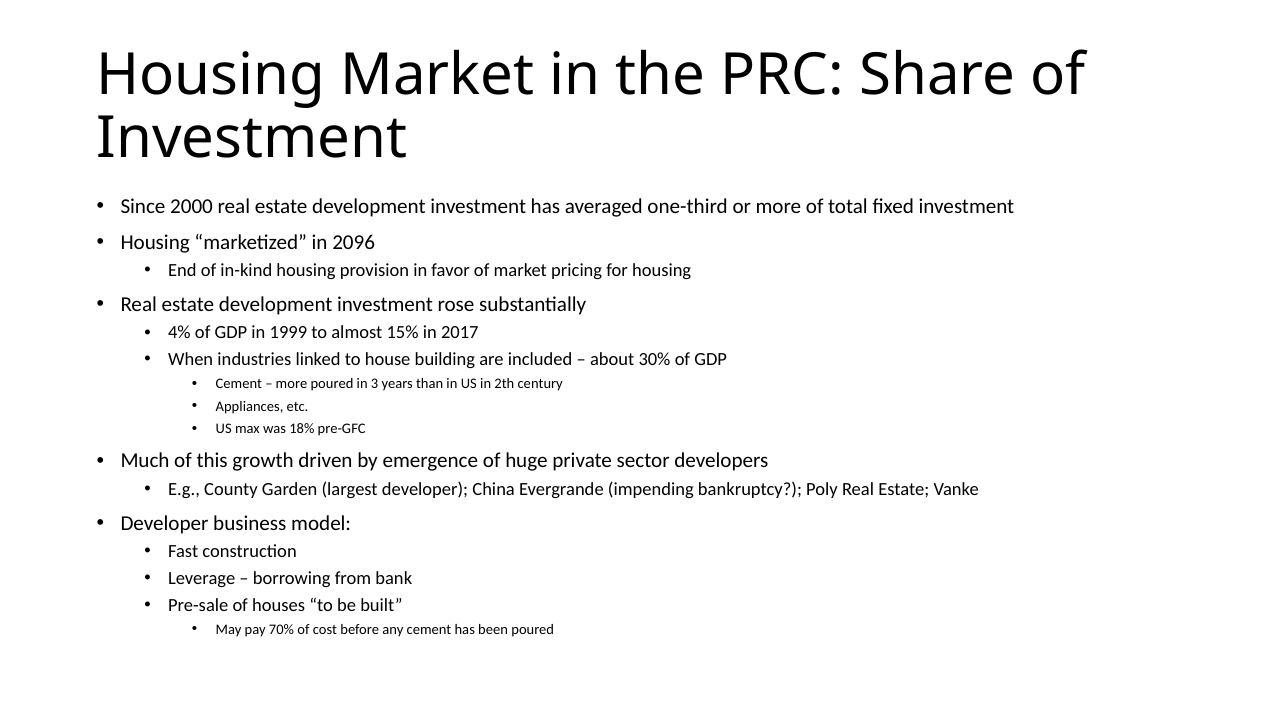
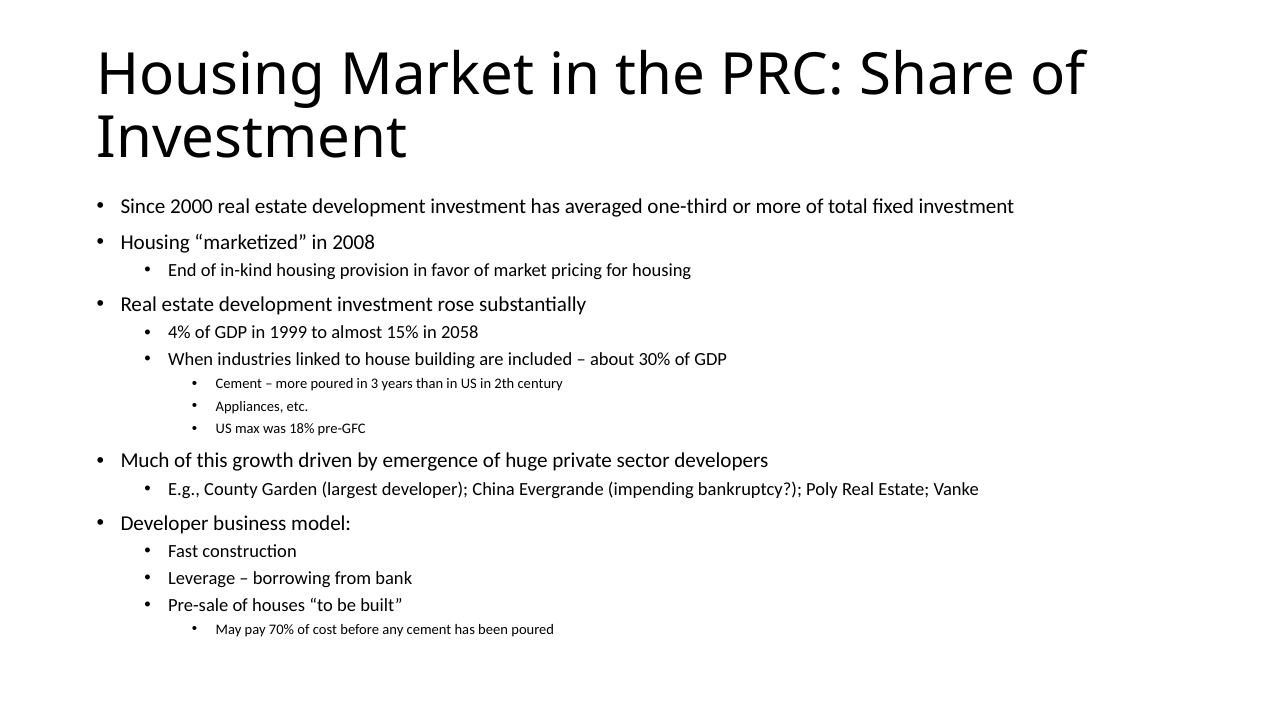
2096: 2096 -> 2008
2017: 2017 -> 2058
